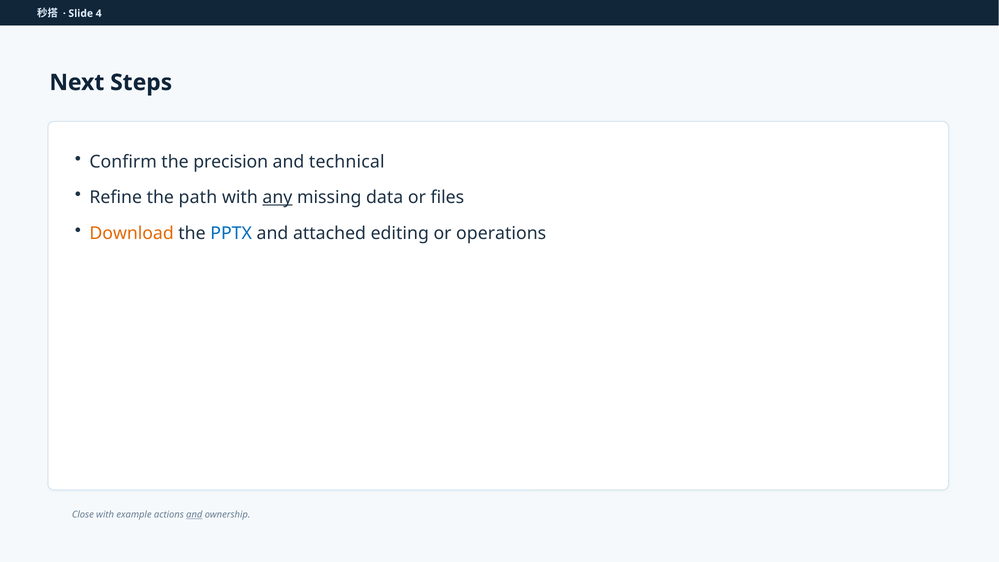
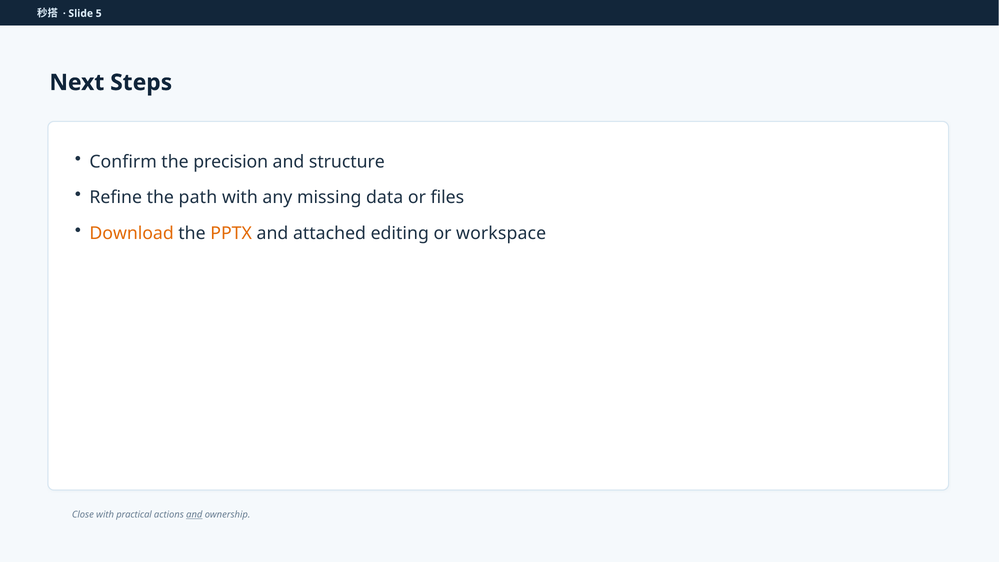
4: 4 -> 5
technical: technical -> structure
any underline: present -> none
PPTX colour: blue -> orange
operations: operations -> workspace
example: example -> practical
